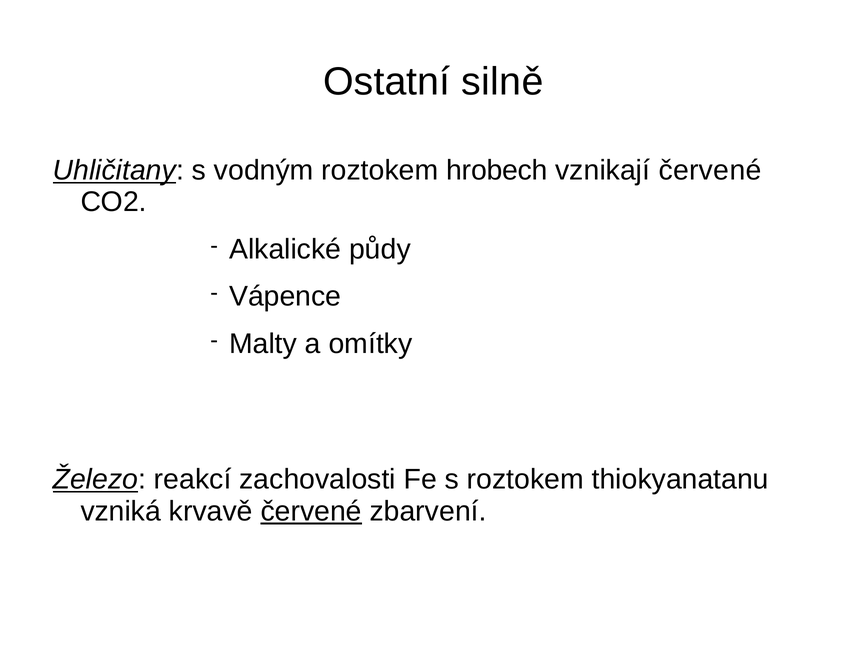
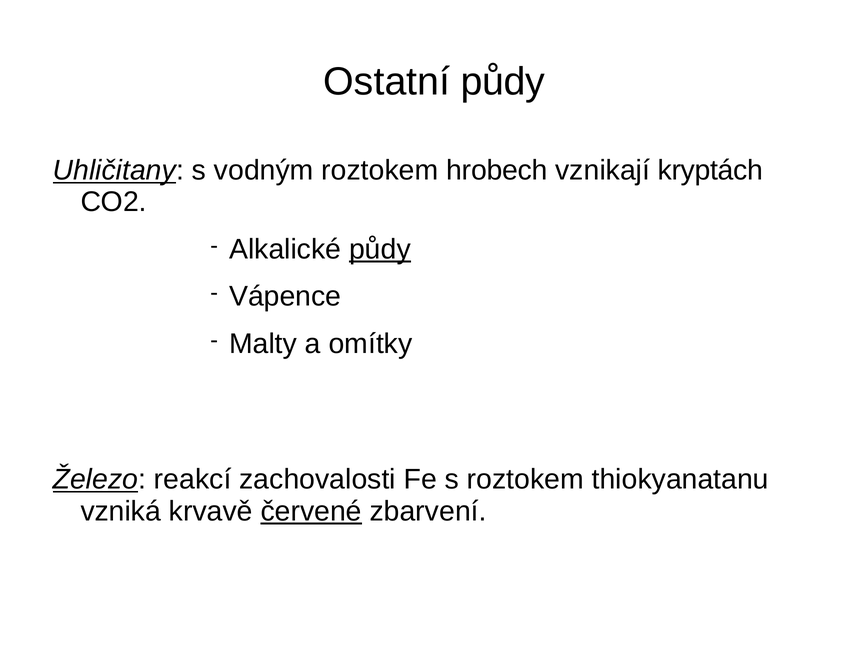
Ostatní silně: silně -> půdy
vznikají červené: červené -> kryptách
půdy at (380, 249) underline: none -> present
